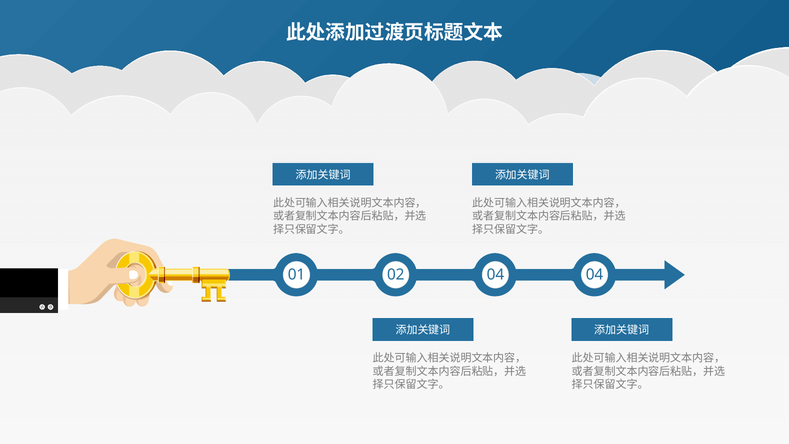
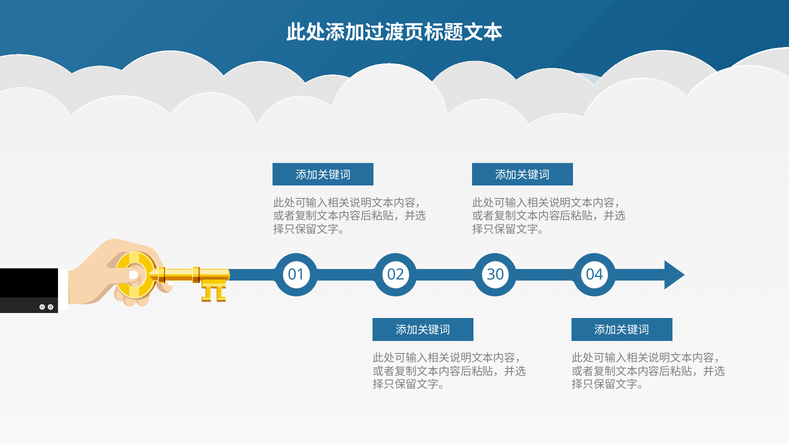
02 04: 04 -> 30
